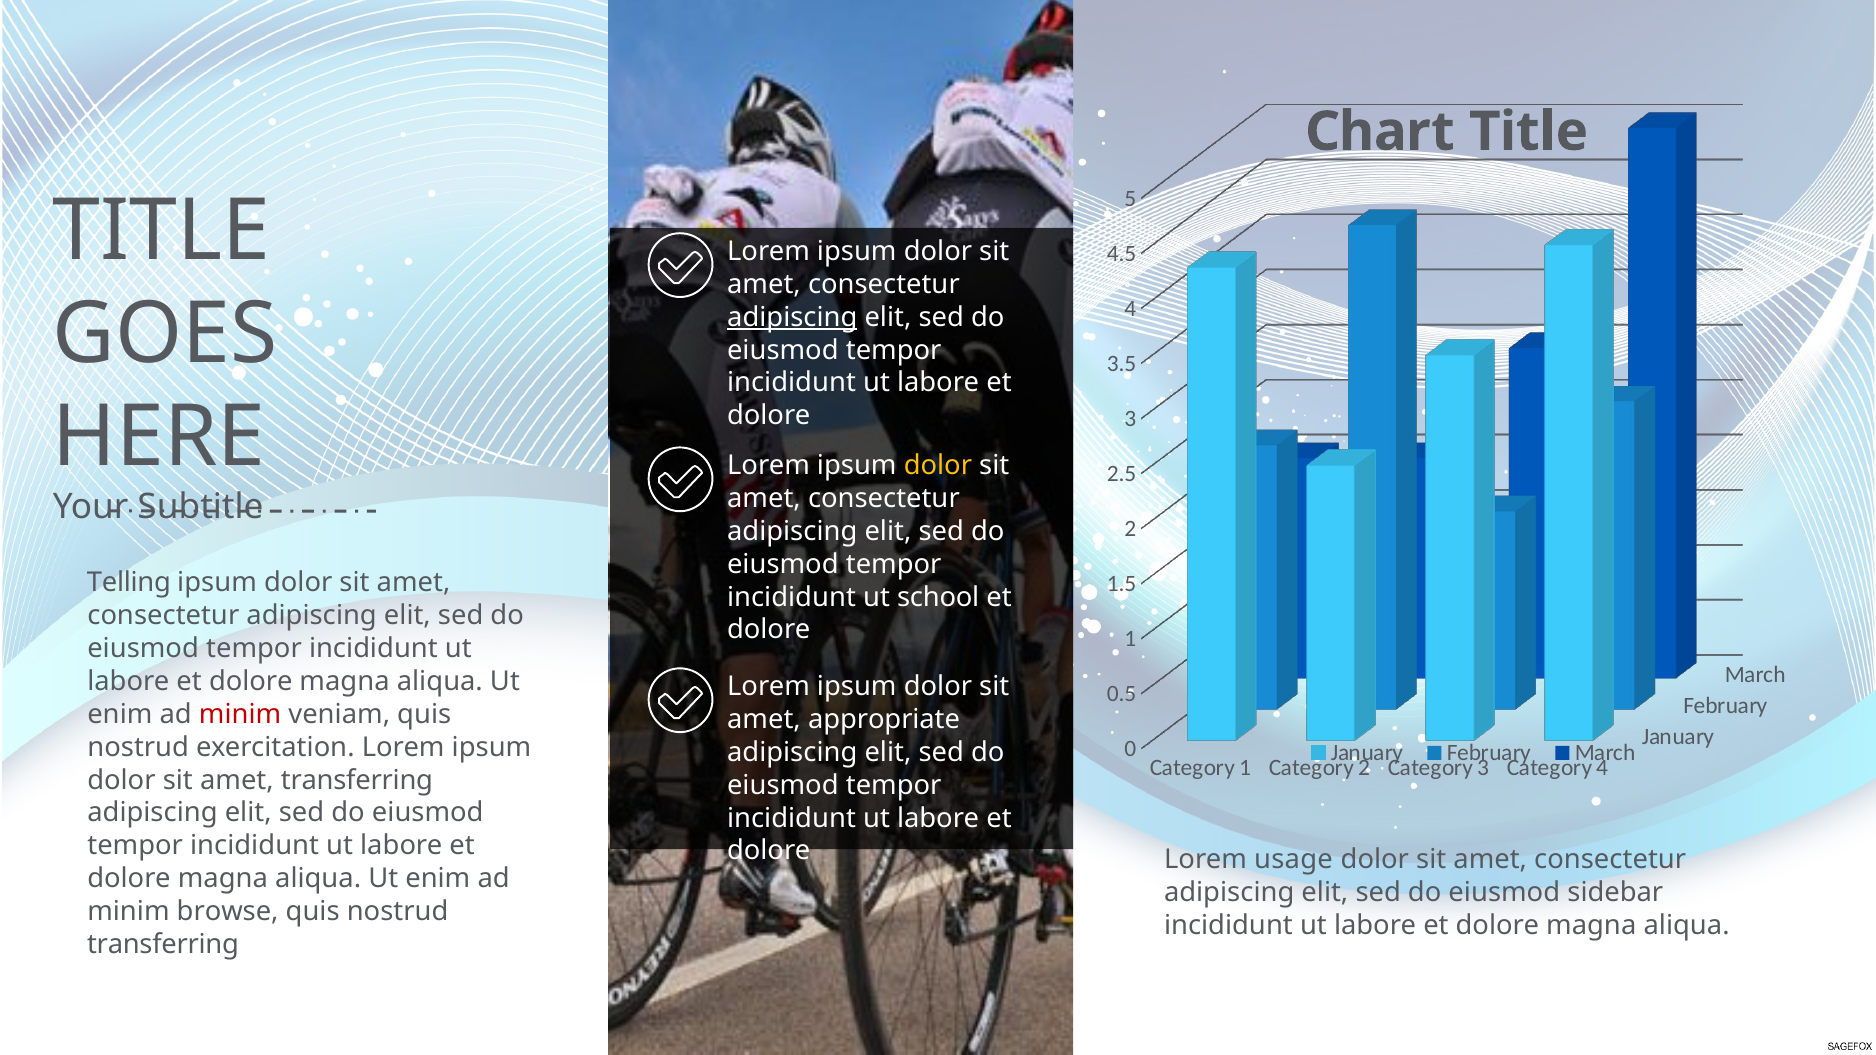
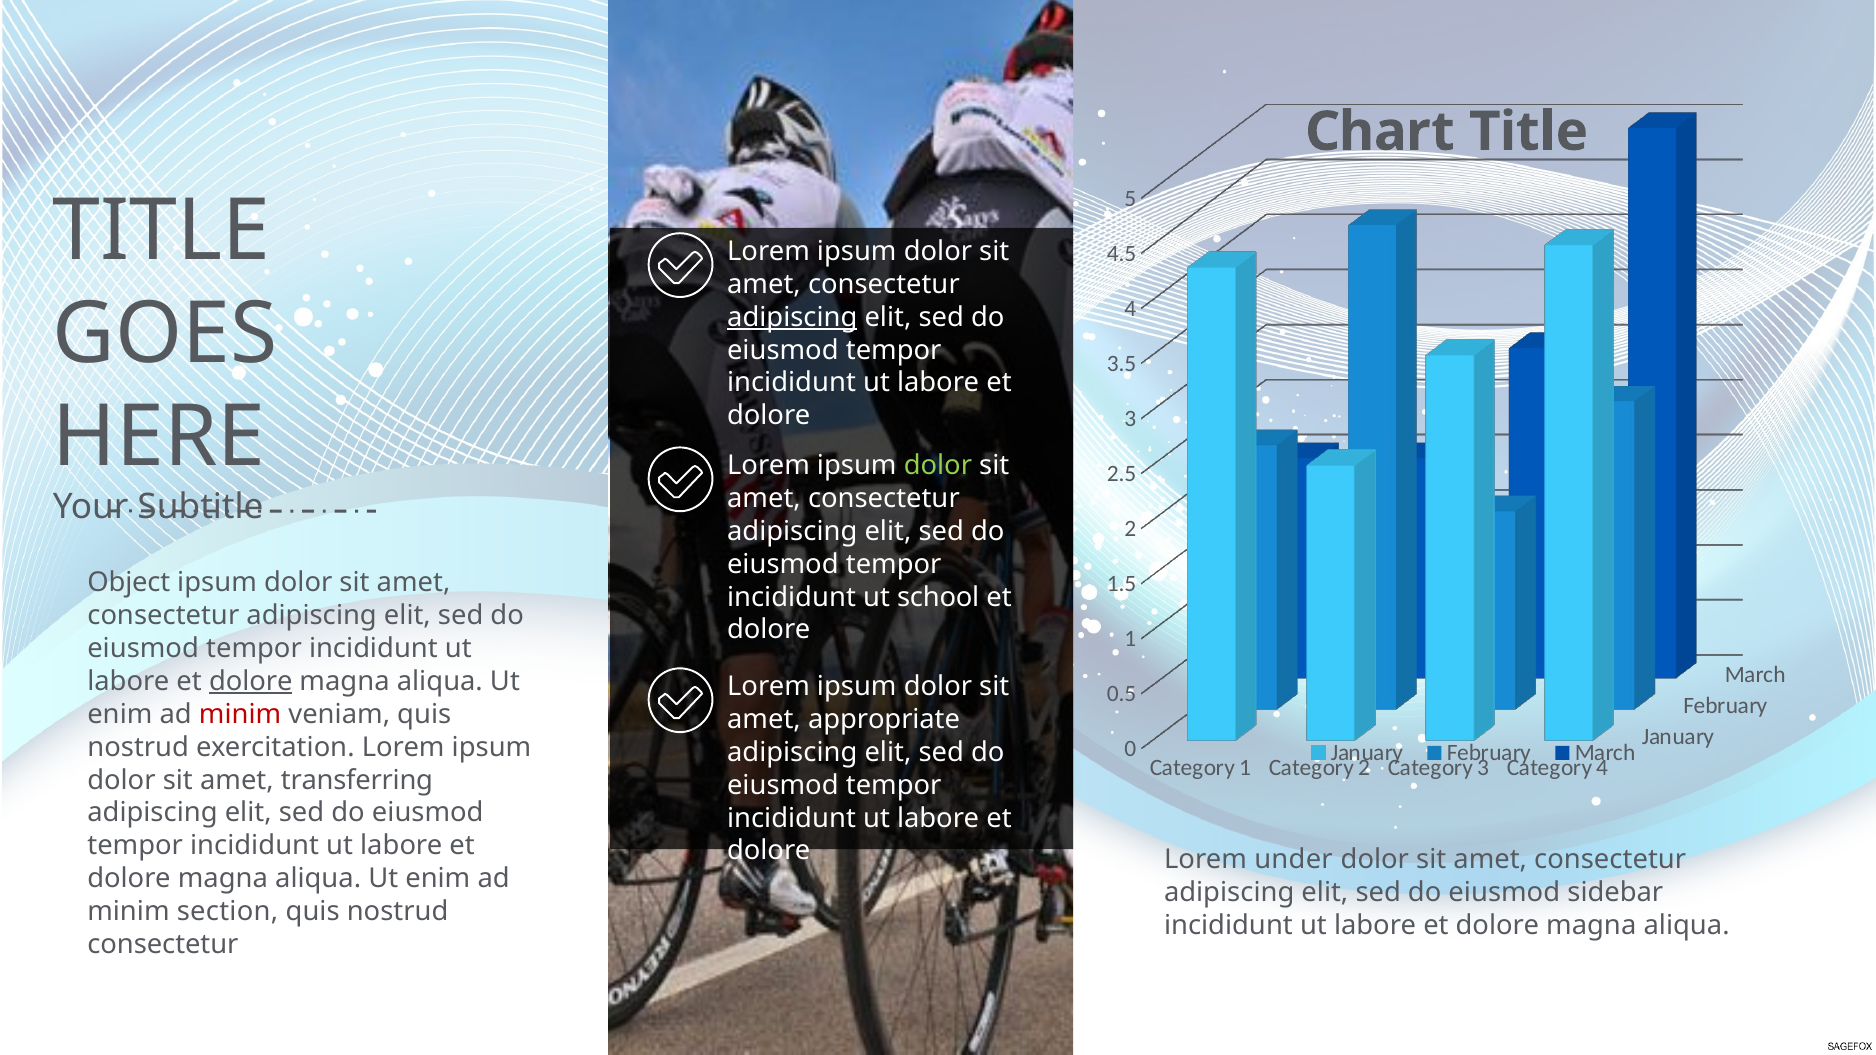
dolor at (938, 466) colour: yellow -> light green
Telling: Telling -> Object
dolore at (251, 682) underline: none -> present
usage: usage -> under
browse: browse -> section
transferring at (163, 944): transferring -> consectetur
